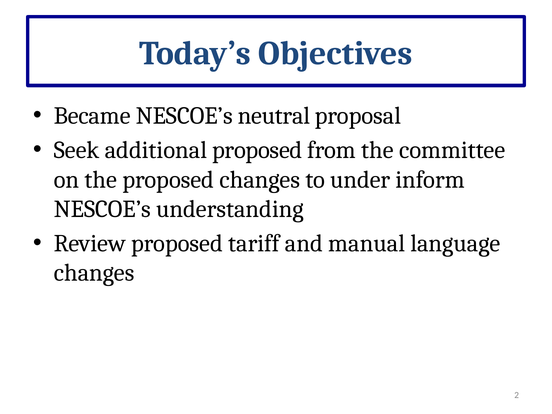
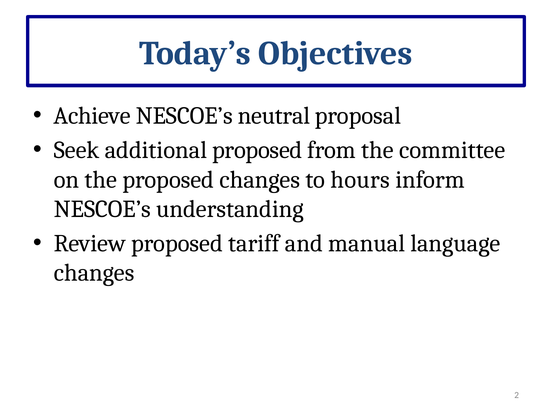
Became: Became -> Achieve
under: under -> hours
